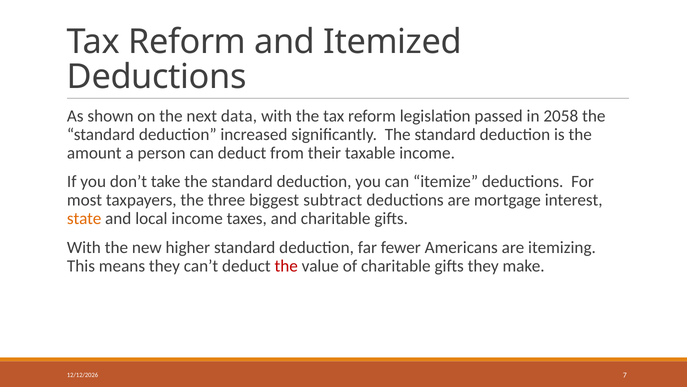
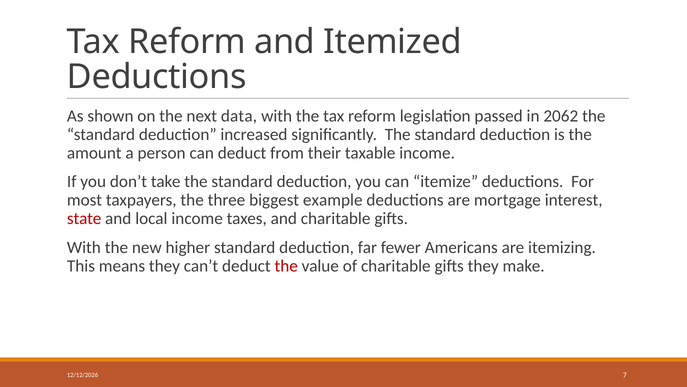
2058: 2058 -> 2062
subtract: subtract -> example
state colour: orange -> red
